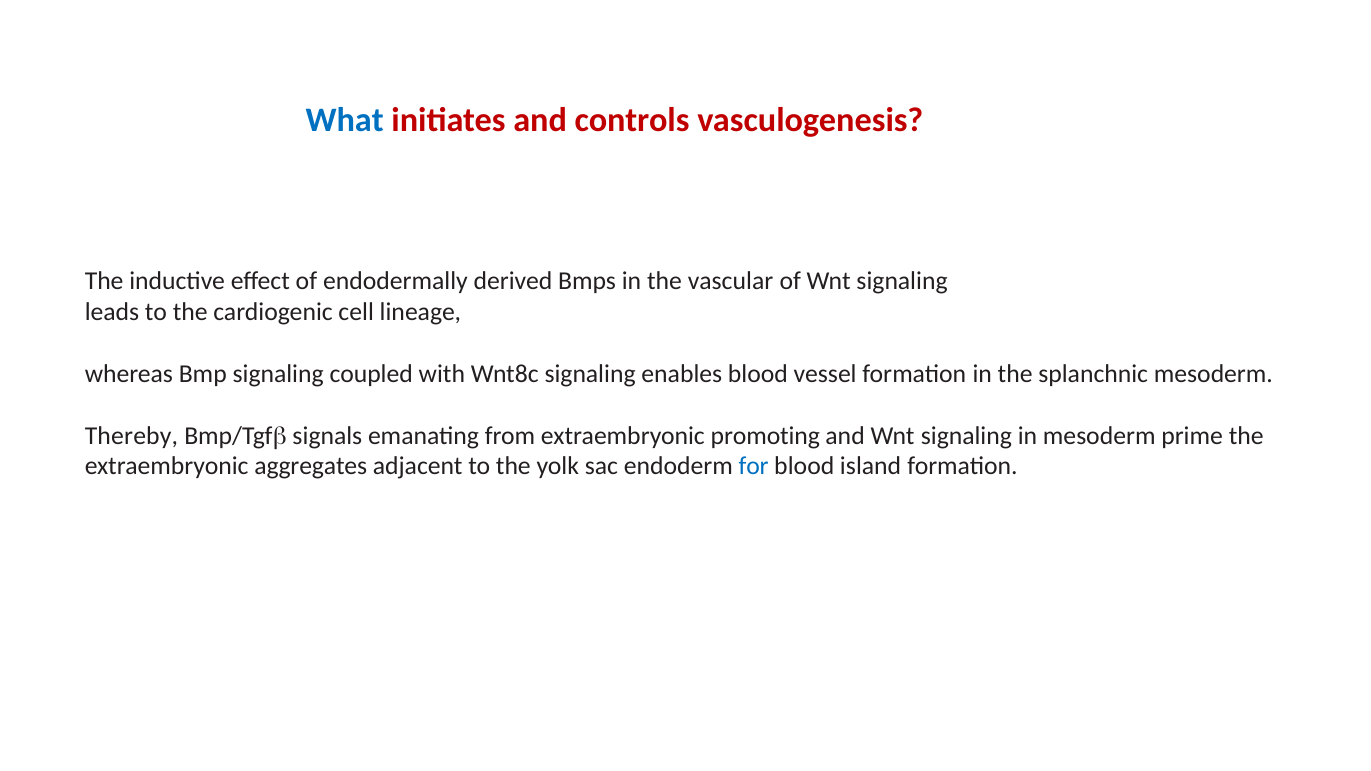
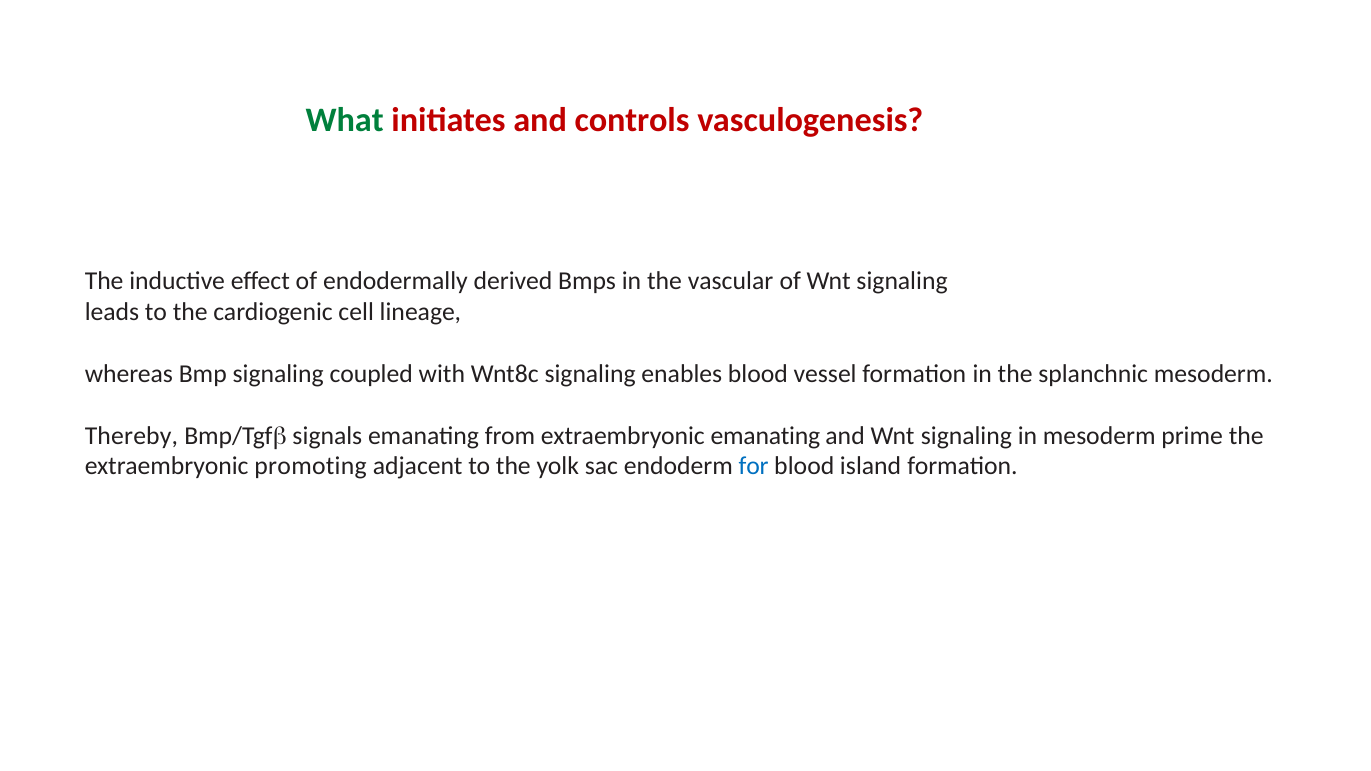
What colour: blue -> green
extraembryonic promoting: promoting -> emanating
aggregates: aggregates -> promoting
